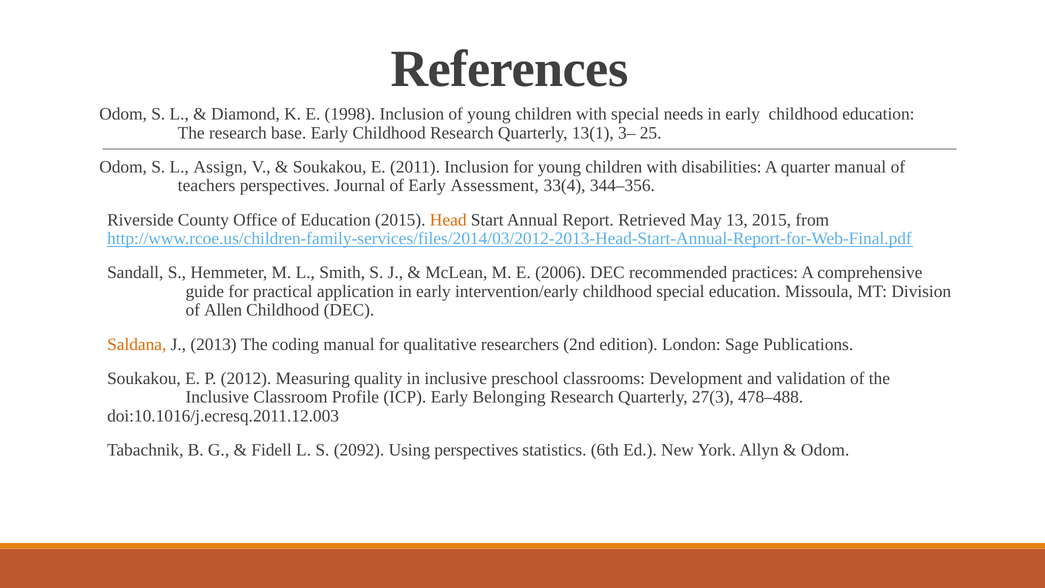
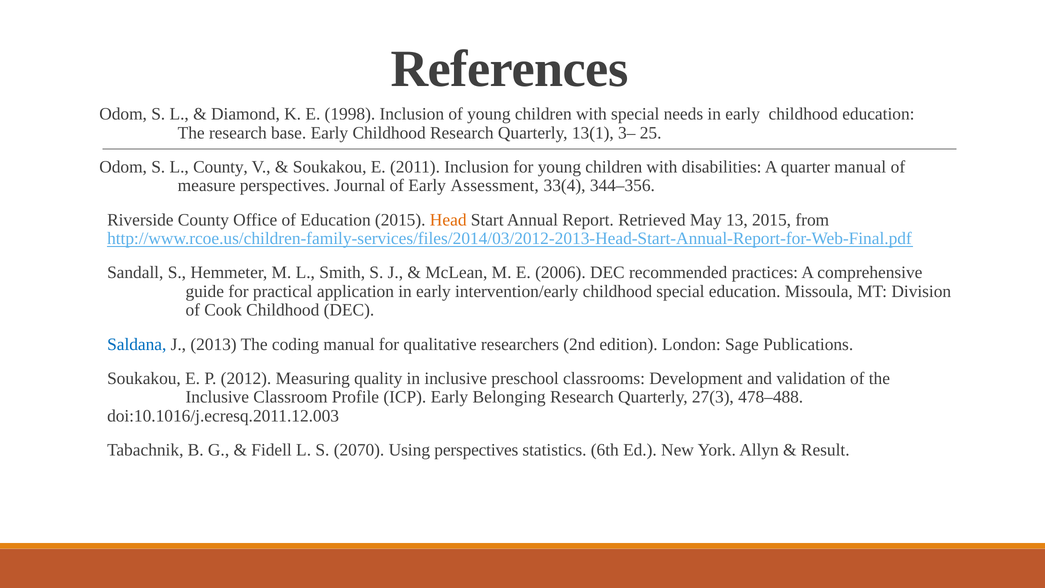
L Assign: Assign -> County
teachers: teachers -> measure
Allen: Allen -> Cook
Saldana colour: orange -> blue
2092: 2092 -> 2070
Odom at (825, 450): Odom -> Result
